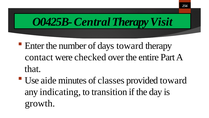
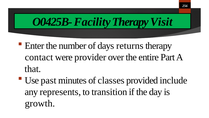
Central: Central -> Facility
days toward: toward -> returns
checked: checked -> provider
aide: aide -> past
provided toward: toward -> include
indicating: indicating -> represents
